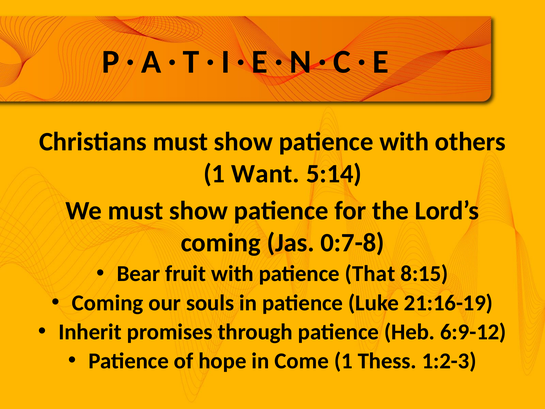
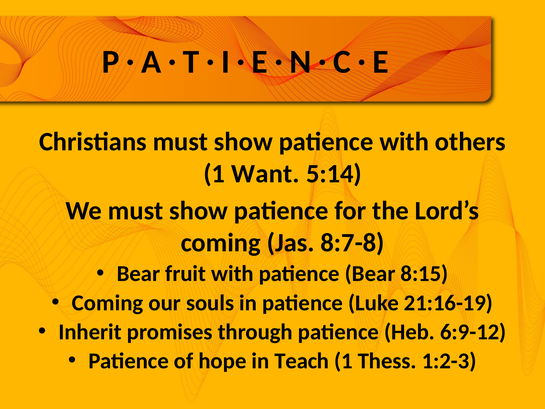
0:7-8: 0:7-8 -> 8:7-8
patience That: That -> Bear
Come: Come -> Teach
